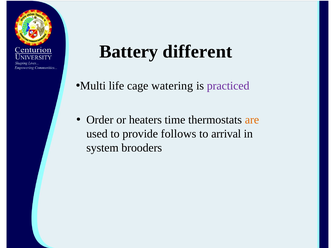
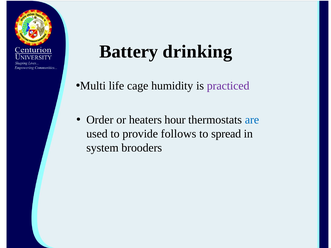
different: different -> drinking
watering: watering -> humidity
time: time -> hour
are colour: orange -> blue
arrival: arrival -> spread
